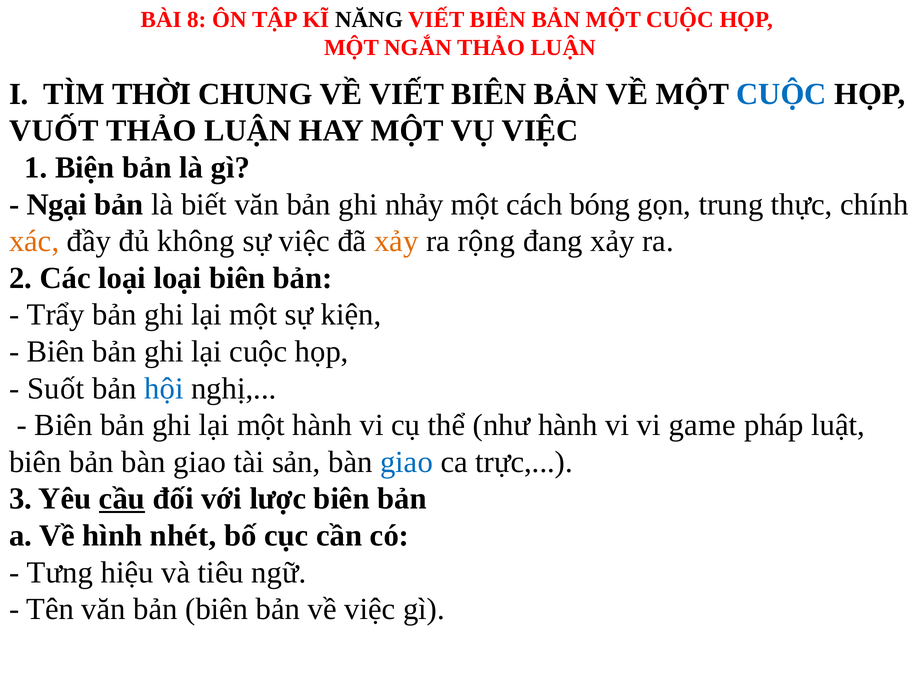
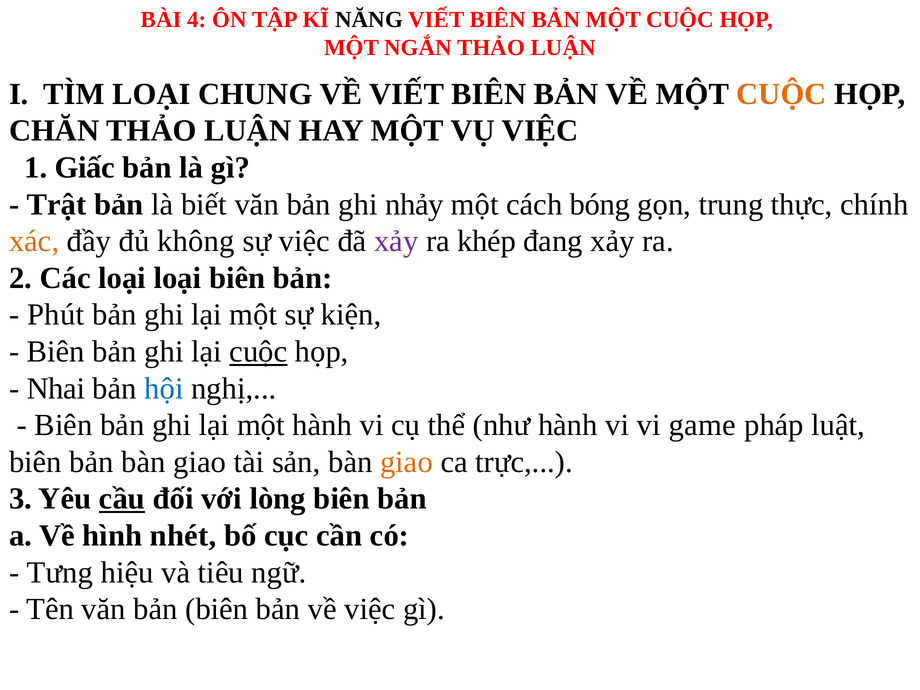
8: 8 -> 4
TÌM THỜI: THỜI -> LOẠI
CUỘC at (781, 94) colour: blue -> orange
VUỐT: VUỐT -> CHĂN
Biện: Biện -> Giấc
Ngại: Ngại -> Trật
xảy at (396, 241) colour: orange -> purple
rộng: rộng -> khép
Trẩy: Trẩy -> Phút
cuộc at (258, 352) underline: none -> present
Suốt: Suốt -> Nhai
giao at (407, 462) colour: blue -> orange
lược: lược -> lòng
